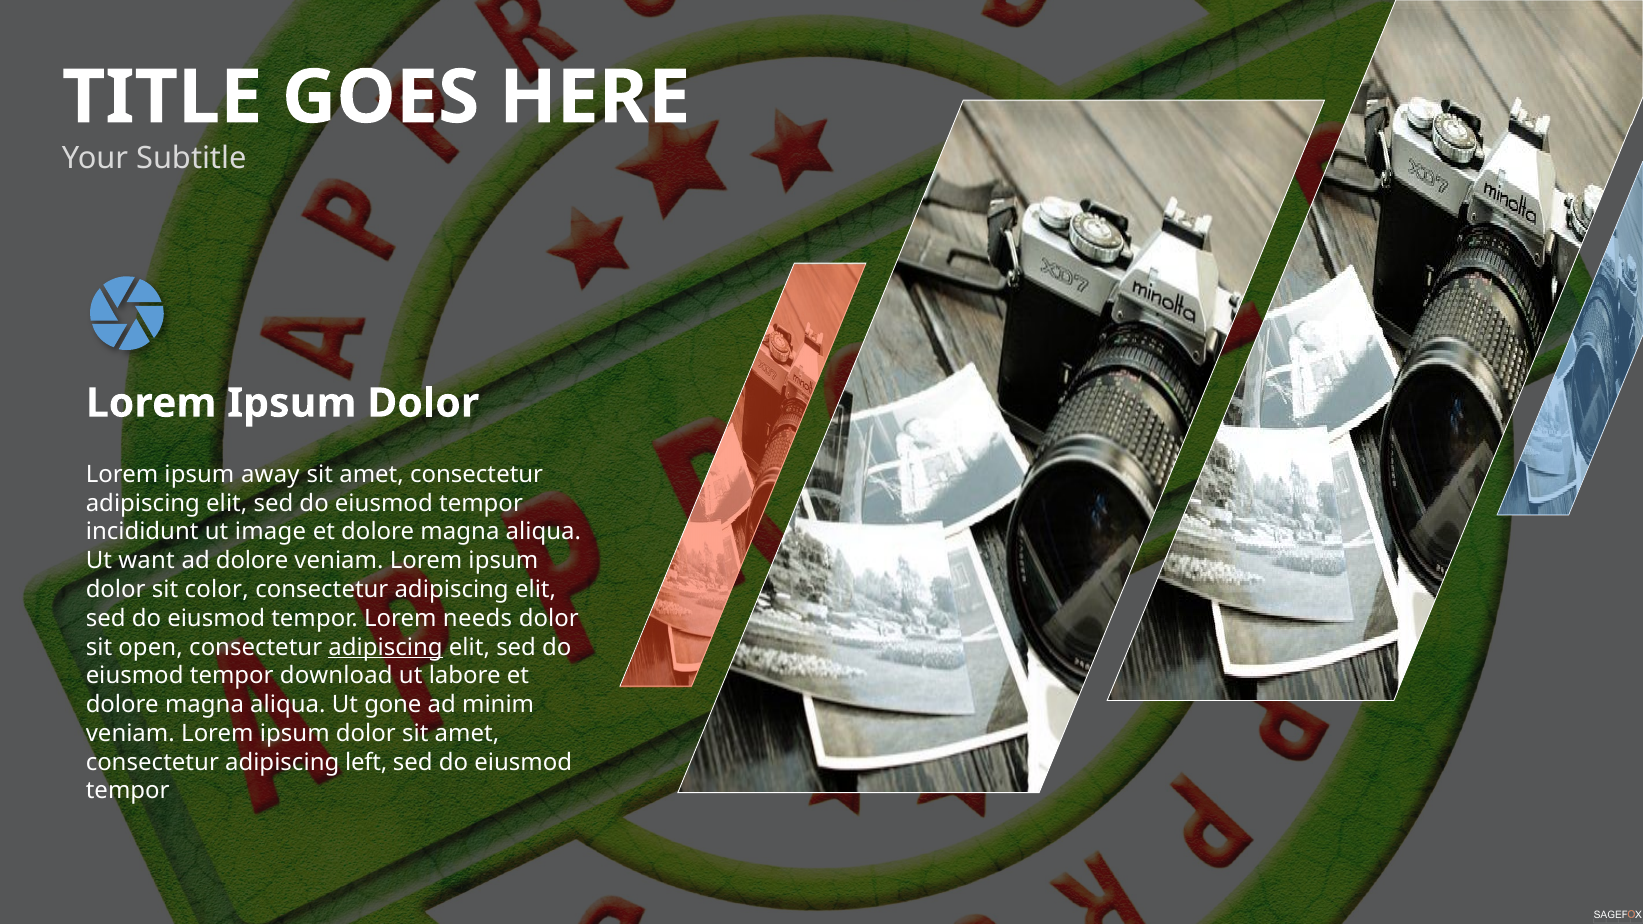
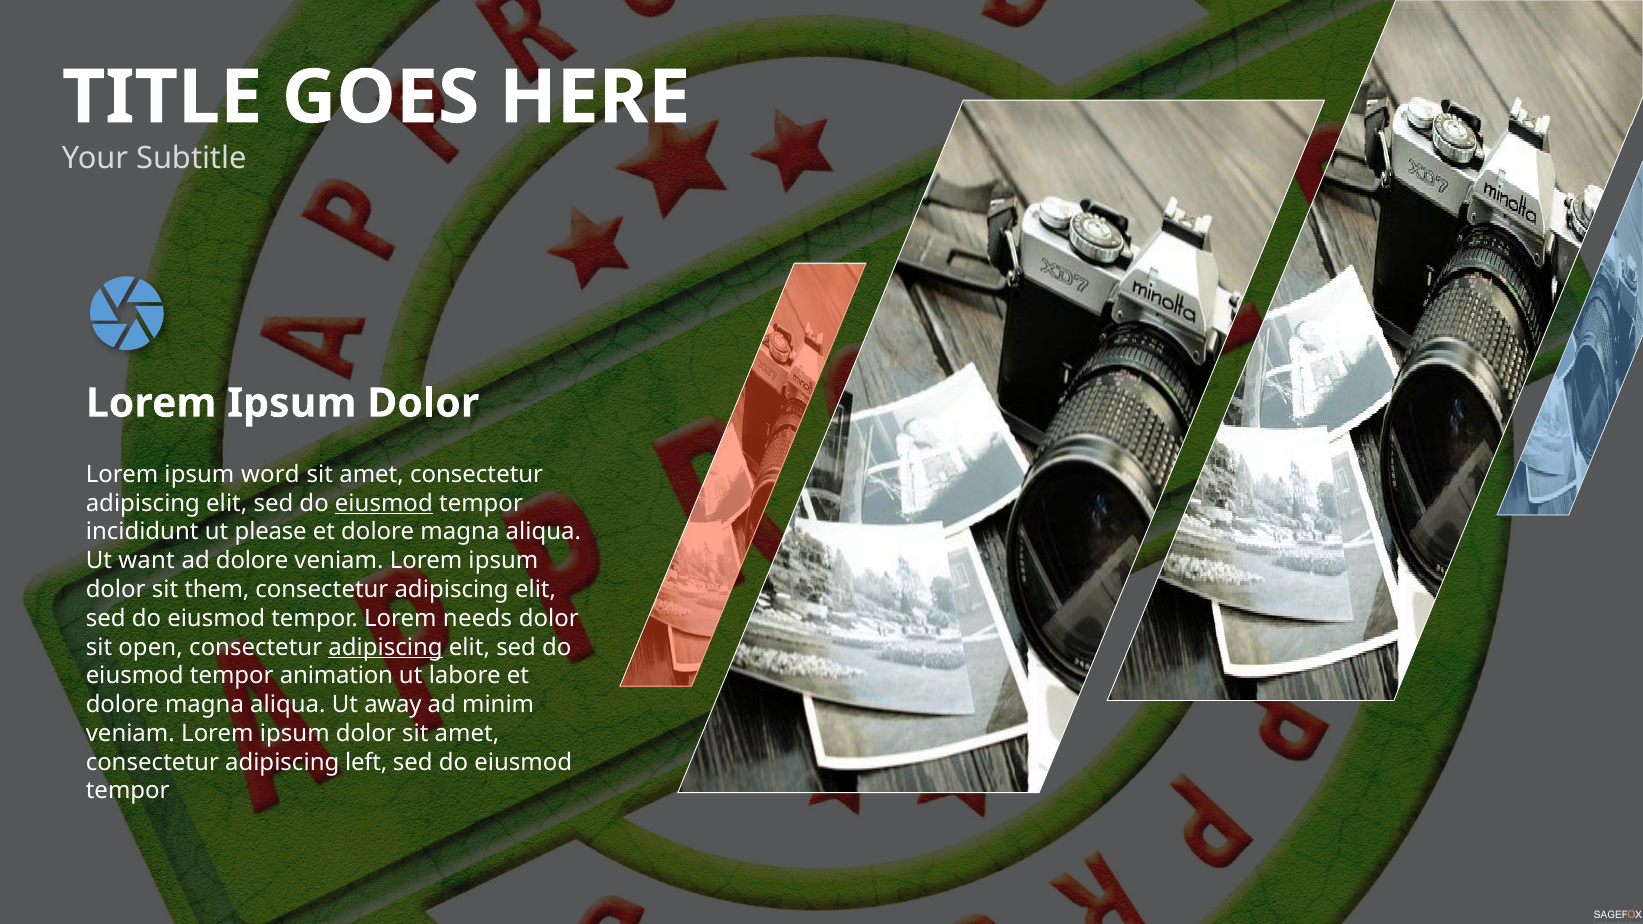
away: away -> word
eiusmod at (384, 503) underline: none -> present
image: image -> please
color: color -> them
download: download -> animation
gone: gone -> away
